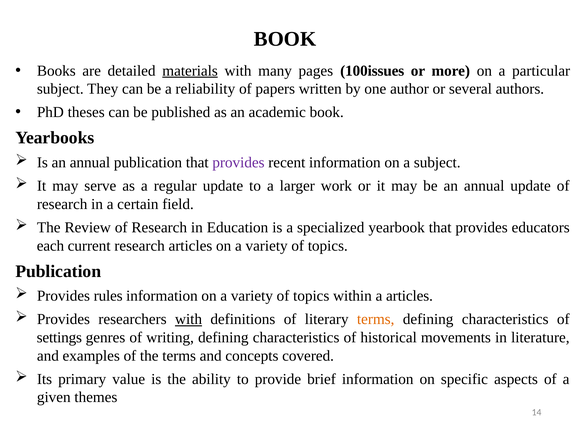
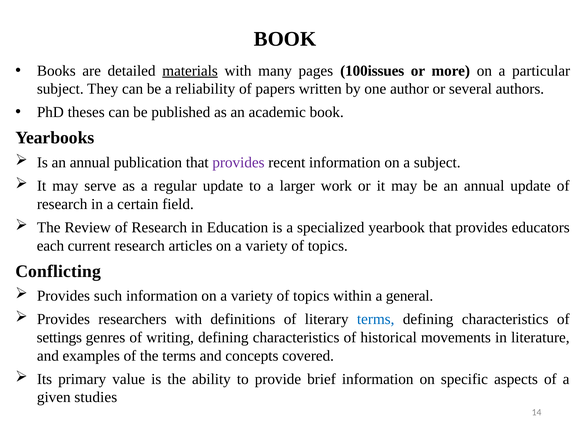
Publication at (58, 271): Publication -> Conflicting
rules: rules -> such
a articles: articles -> general
with at (189, 319) underline: present -> none
terms at (376, 319) colour: orange -> blue
themes: themes -> studies
